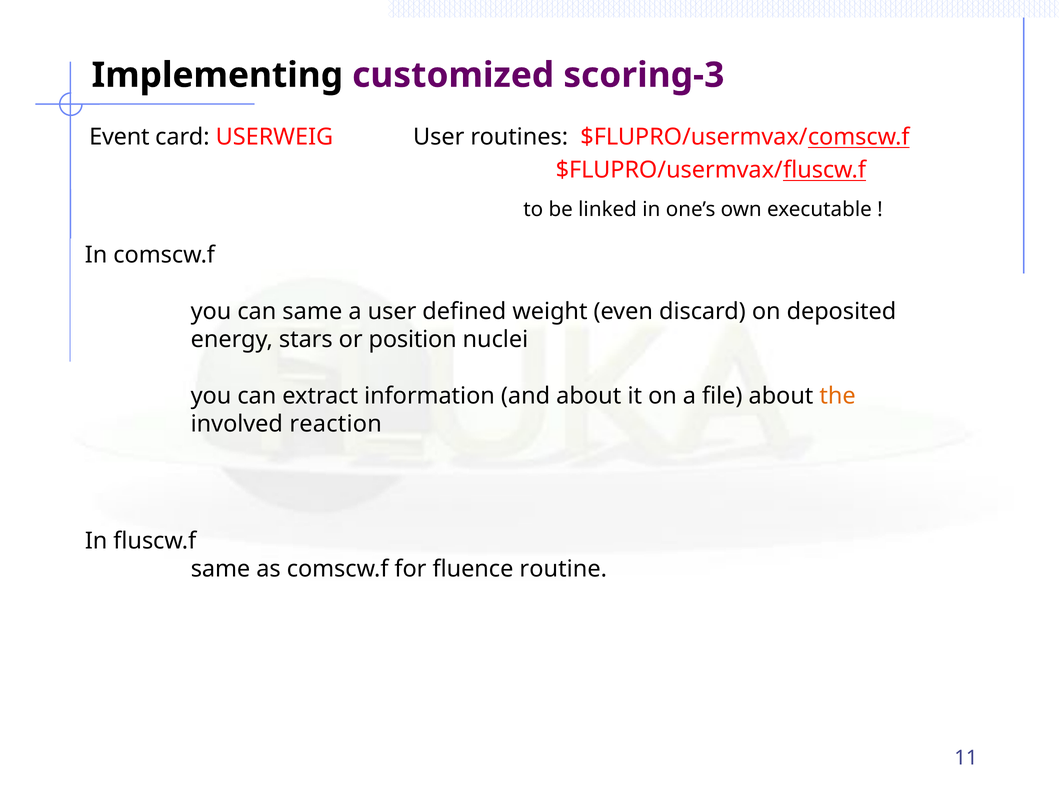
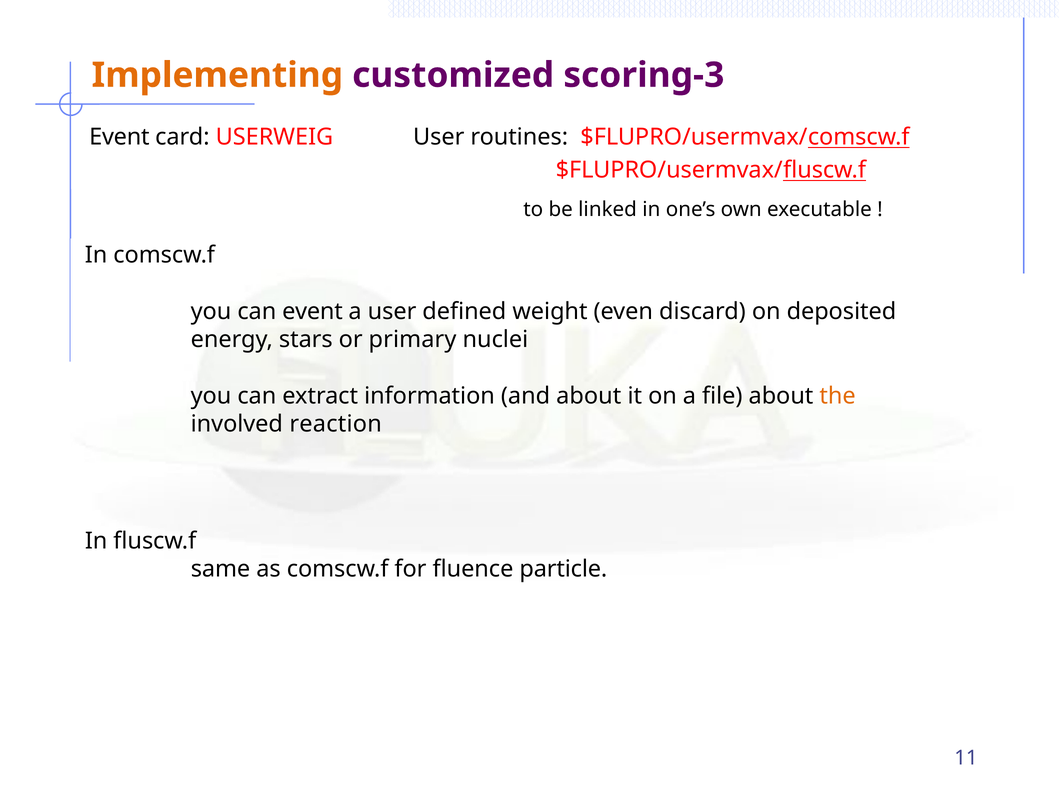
Implementing colour: black -> orange
can same: same -> event
position: position -> primary
routine: routine -> particle
